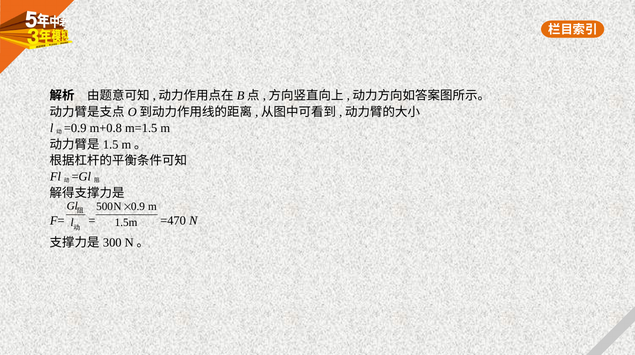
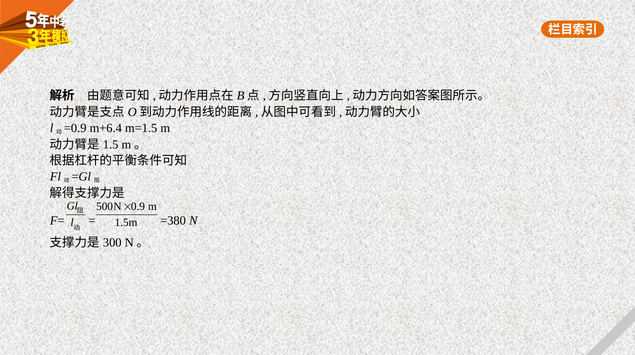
m+0.8: m+0.8 -> m+6.4
=470: =470 -> =380
